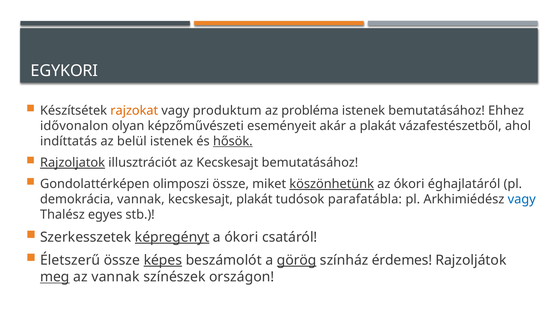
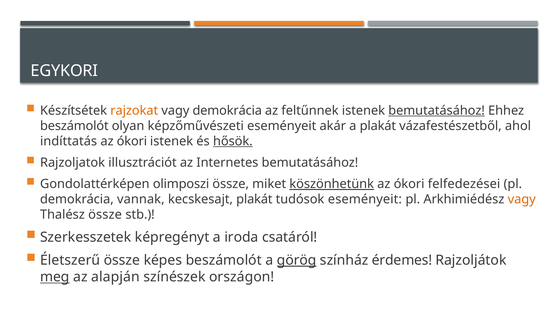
vagy produktum: produktum -> demokrácia
probléma: probléma -> feltűnnek
bemutatásához at (437, 111) underline: none -> present
idővonalon at (74, 126): idővonalon -> beszámolót
belül at (132, 141): belül -> ókori
Rajzoljatok underline: present -> none
az Kecskesajt: Kecskesajt -> Internetes
éghajlatáról: éghajlatáról -> felfedezései
tudósok parafatábla: parafatábla -> eseményeit
vagy at (522, 199) colour: blue -> orange
Thalész egyes: egyes -> össze
képregényt underline: present -> none
a ókori: ókori -> iroda
képes underline: present -> none
az vannak: vannak -> alapján
